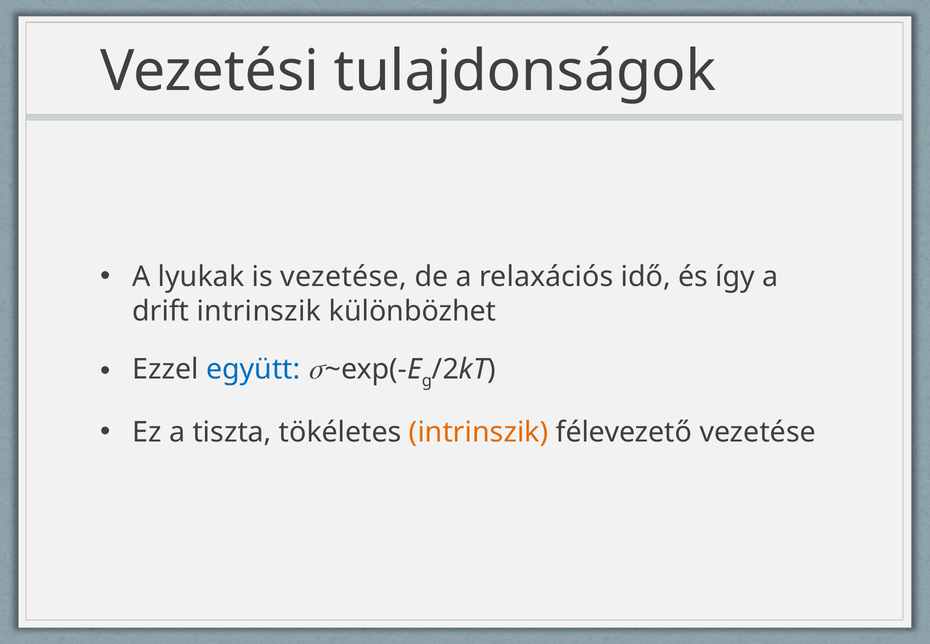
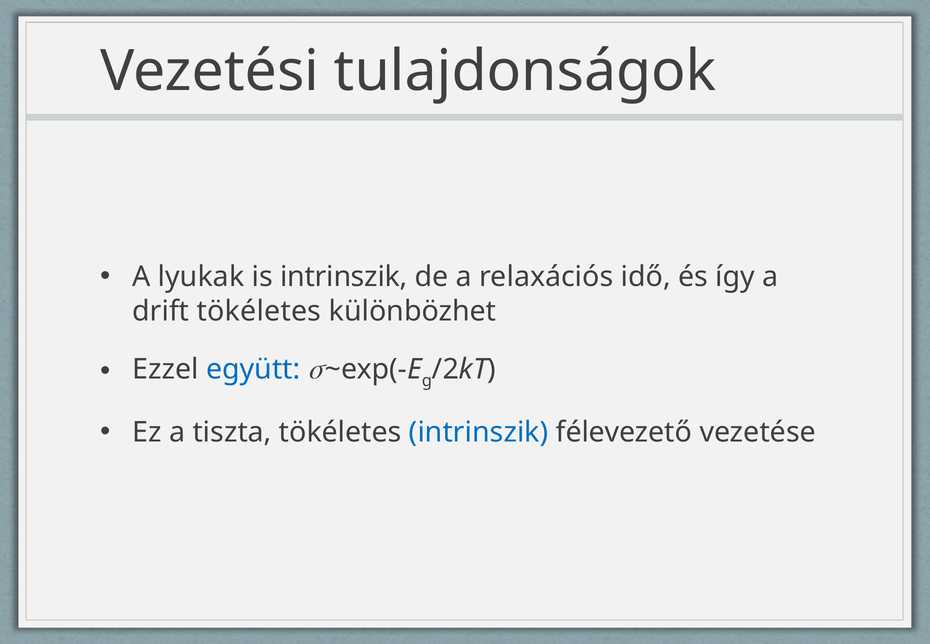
is vezetése: vezetése -> intrinszik
drift intrinszik: intrinszik -> tökéletes
intrinszik at (479, 432) colour: orange -> blue
